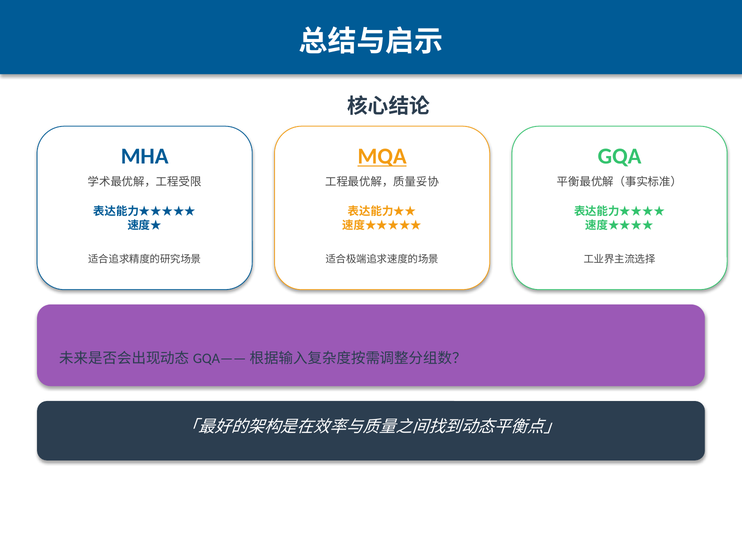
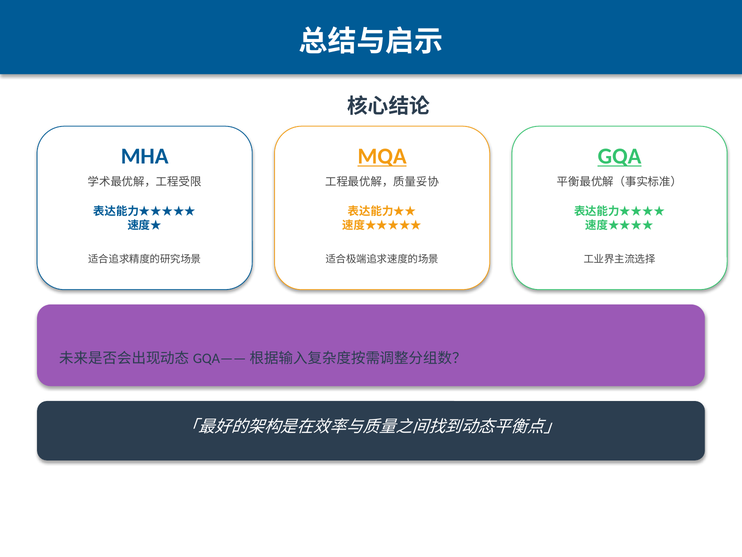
GQA underline: none -> present
